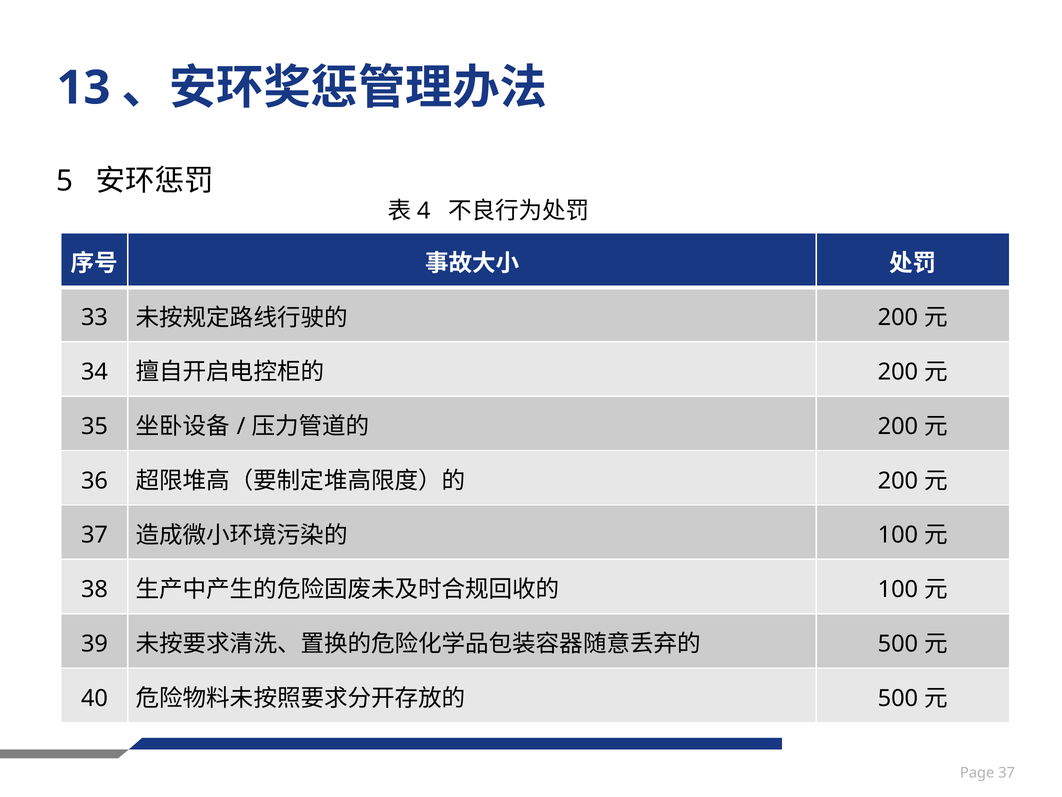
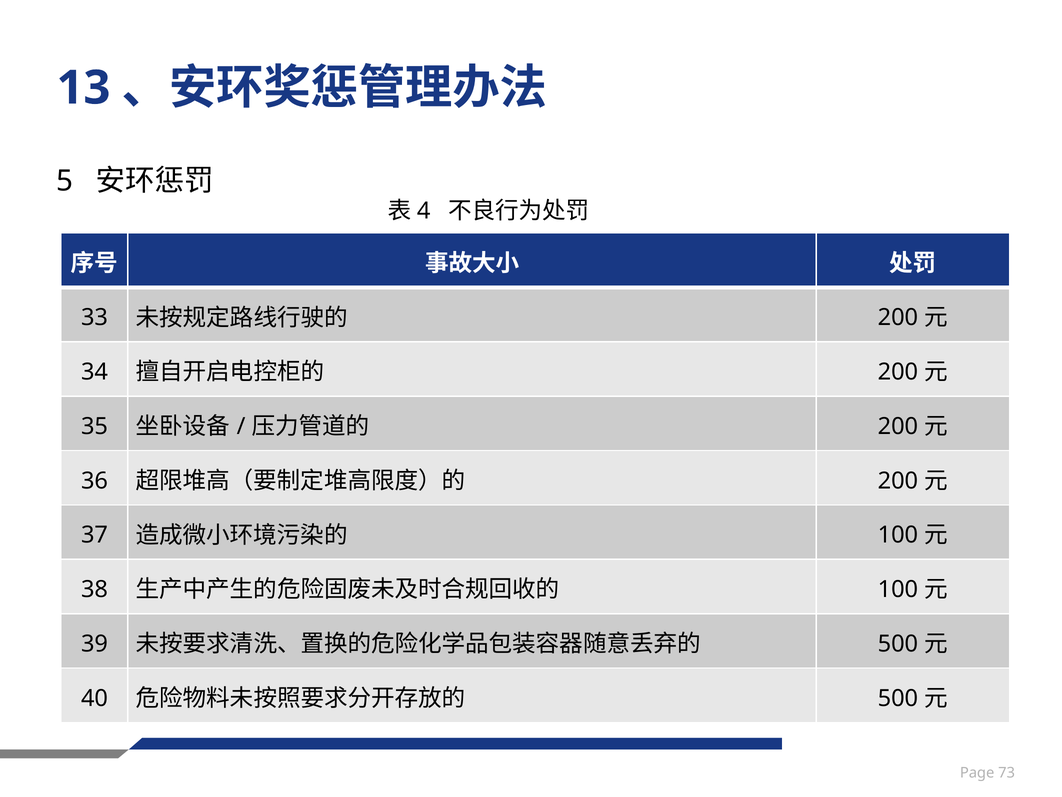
Page 37: 37 -> 73
